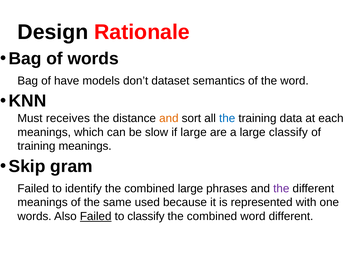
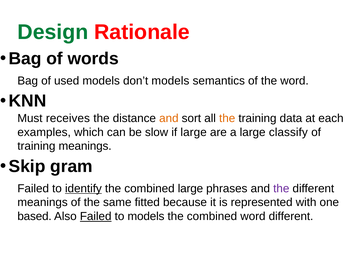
Design colour: black -> green
have: have -> used
don’t dataset: dataset -> models
the at (227, 118) colour: blue -> orange
meanings at (44, 132): meanings -> examples
identify underline: none -> present
used: used -> fitted
words at (34, 216): words -> based
to classify: classify -> models
